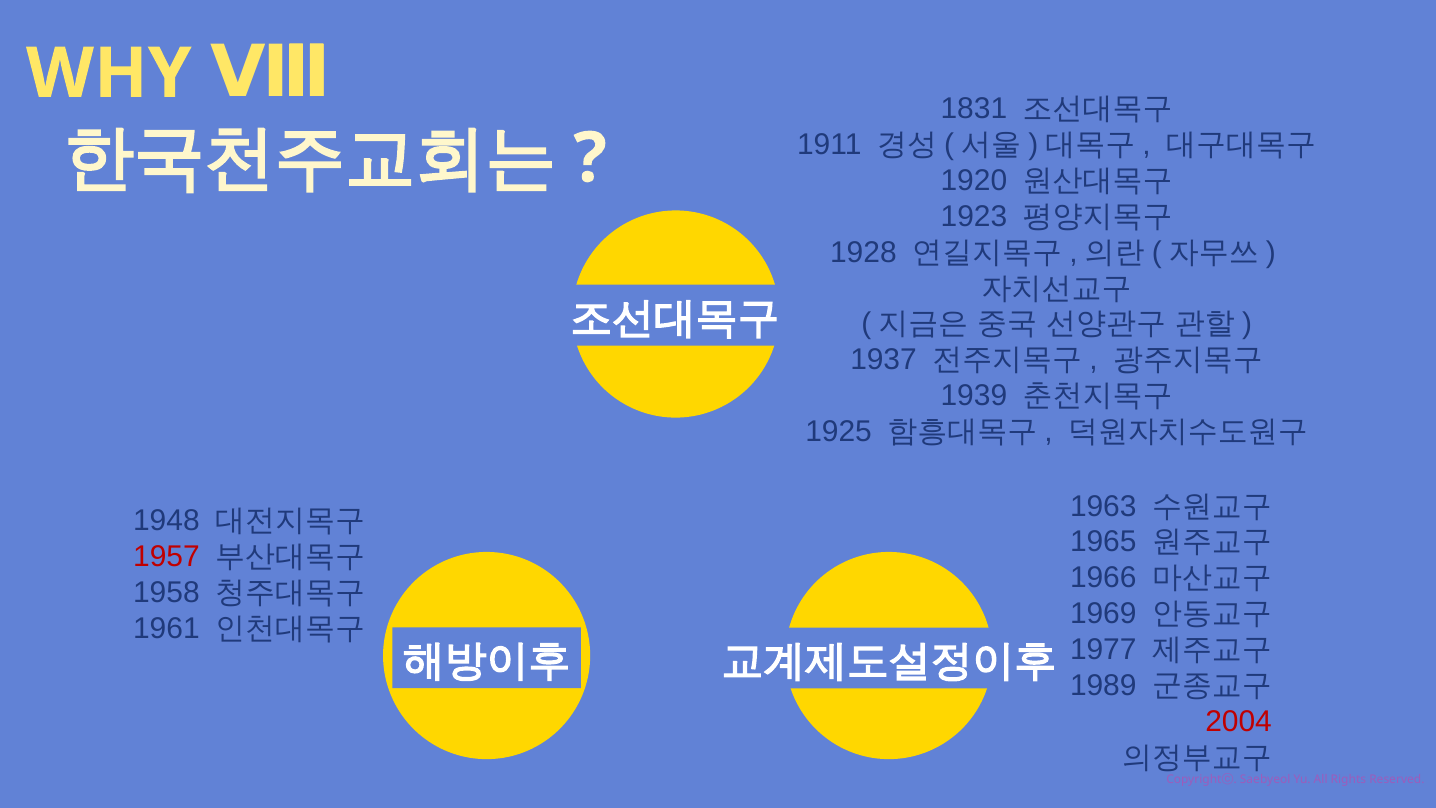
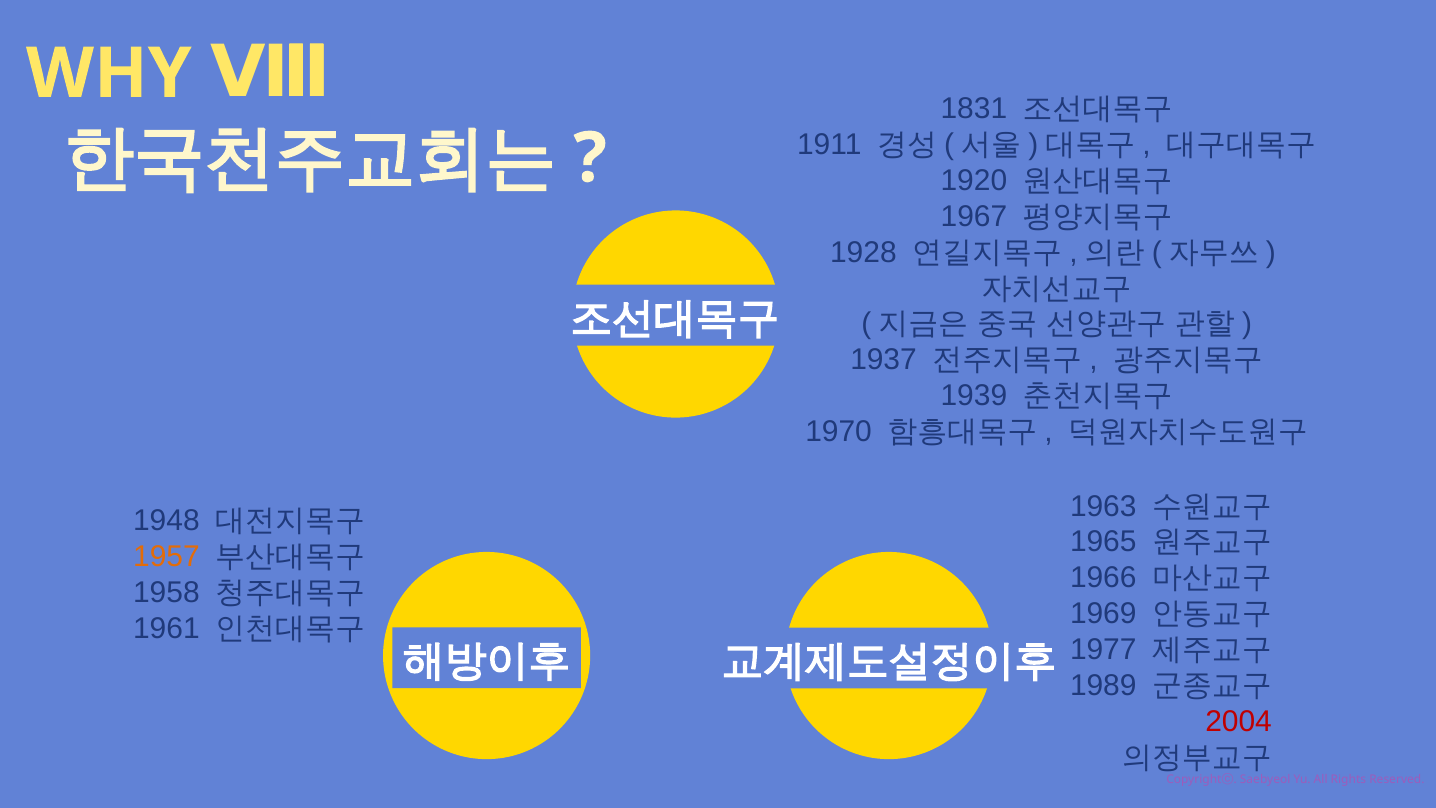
1923: 1923 -> 1967
1925: 1925 -> 1970
1957 colour: red -> orange
